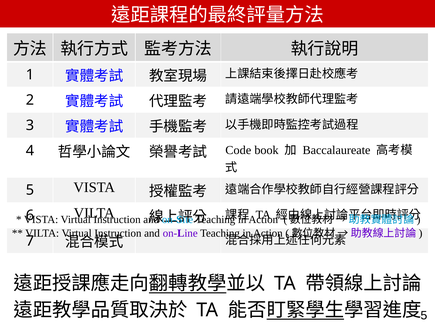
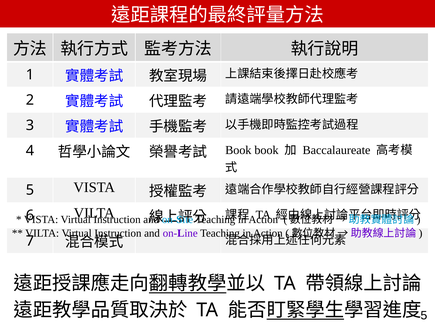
Code at (238, 150): Code -> Book
